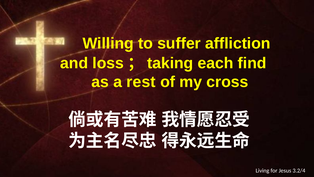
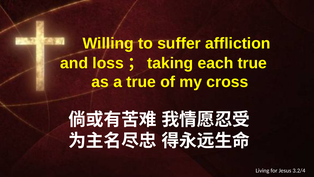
each find: find -> true
a rest: rest -> true
